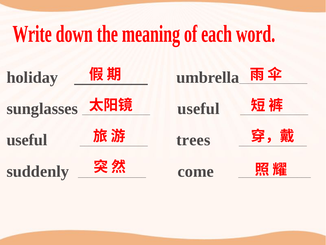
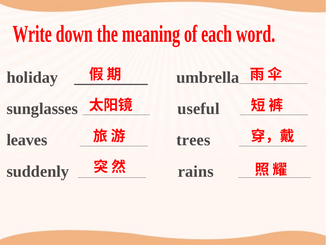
useful at (27, 140): useful -> leaves
come: come -> rains
